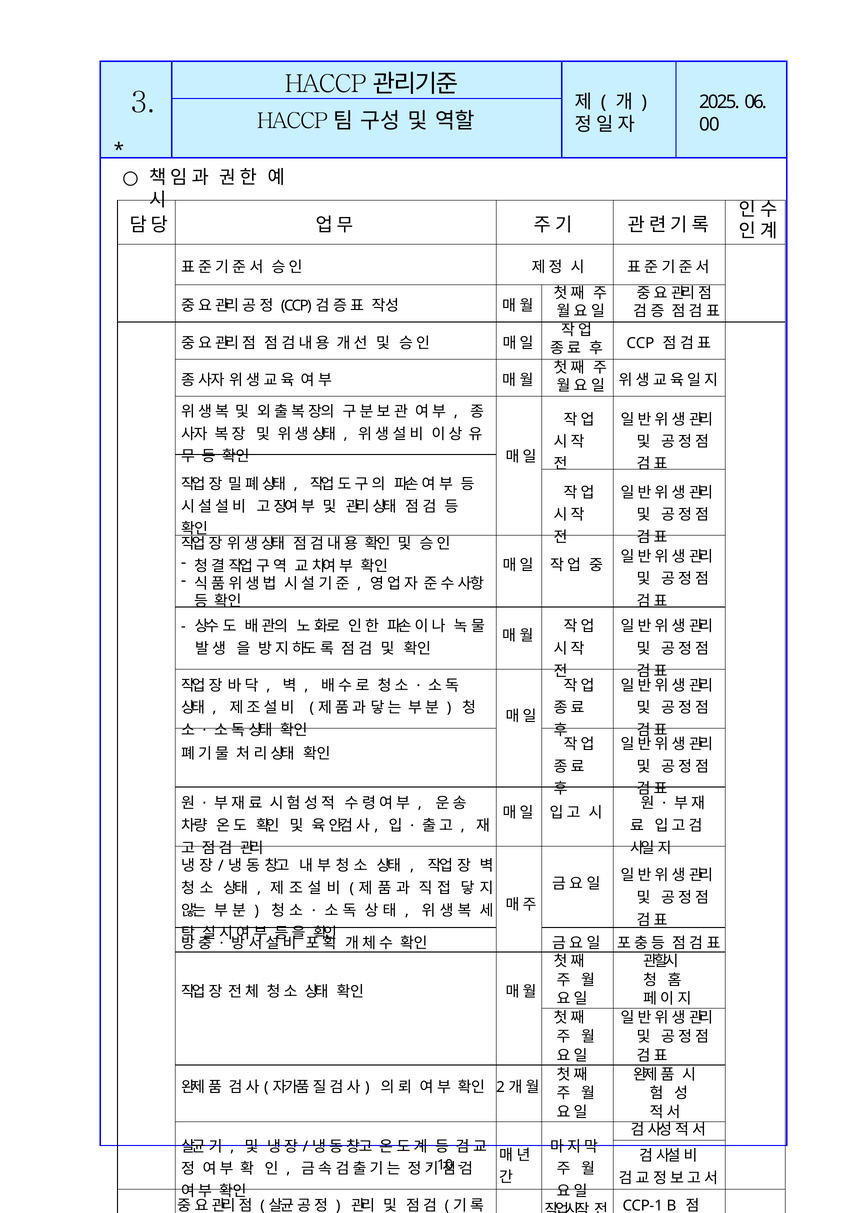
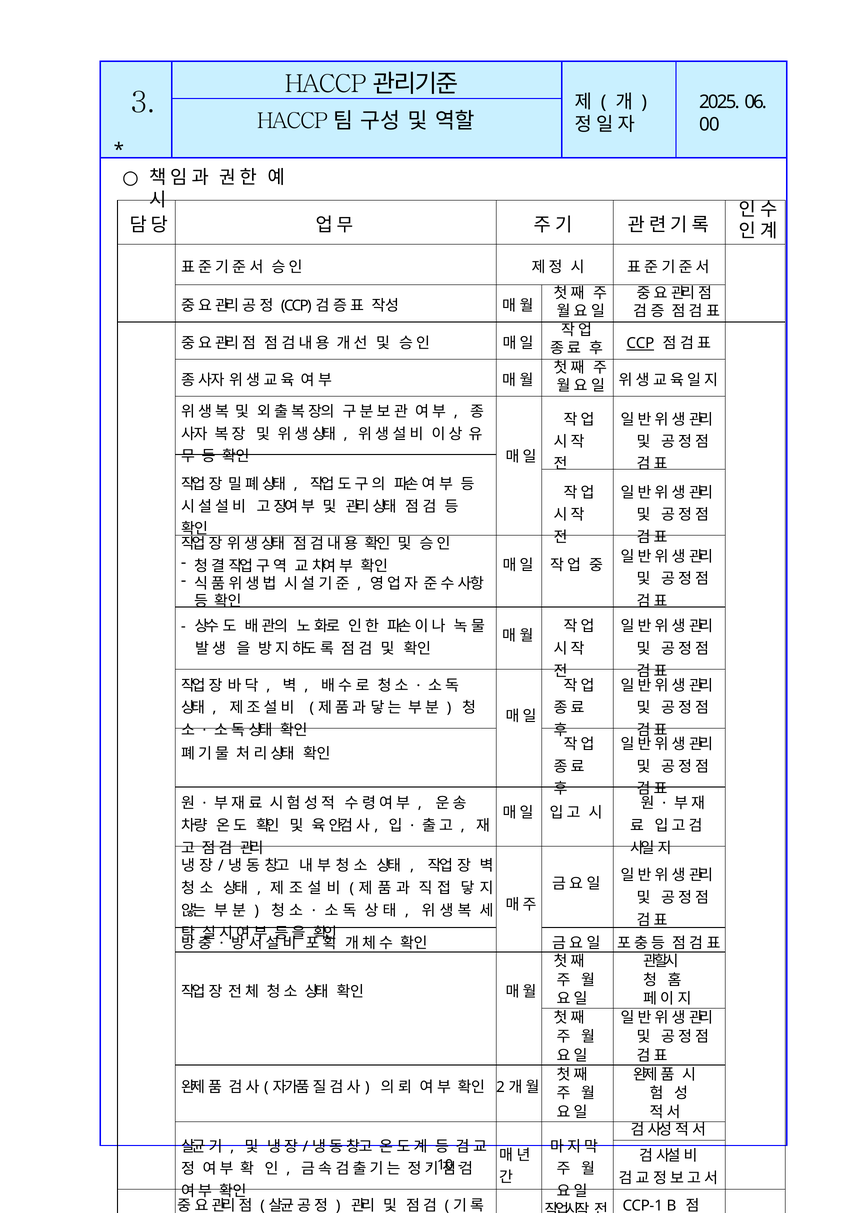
CCP at (640, 343) underline: none -> present
